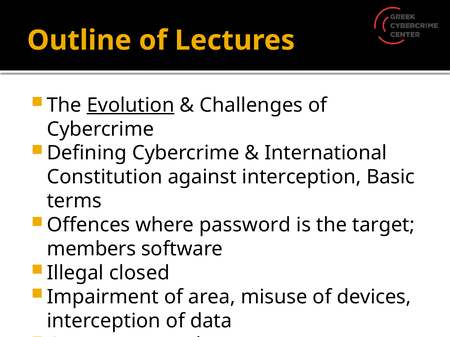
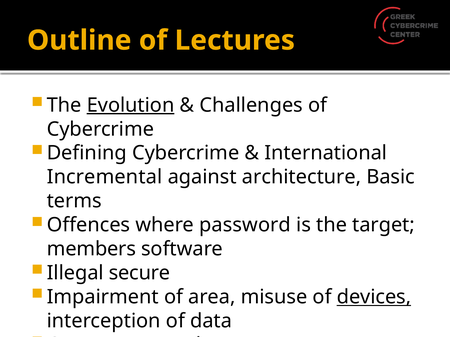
Constitution: Constitution -> Incremental
against interception: interception -> architecture
closed: closed -> secure
devices underline: none -> present
